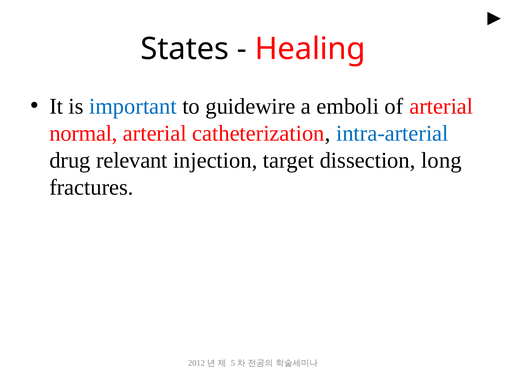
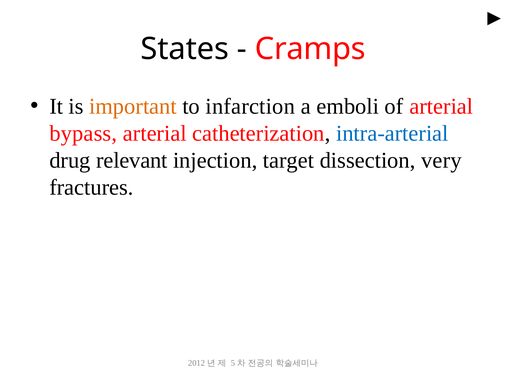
Healing: Healing -> Cramps
important colour: blue -> orange
guidewire: guidewire -> infarction
normal: normal -> bypass
long: long -> very
